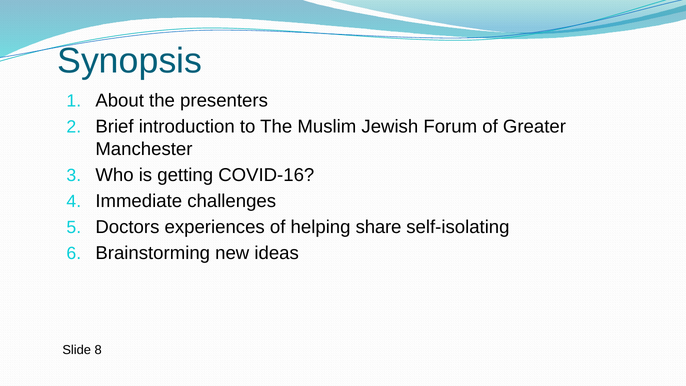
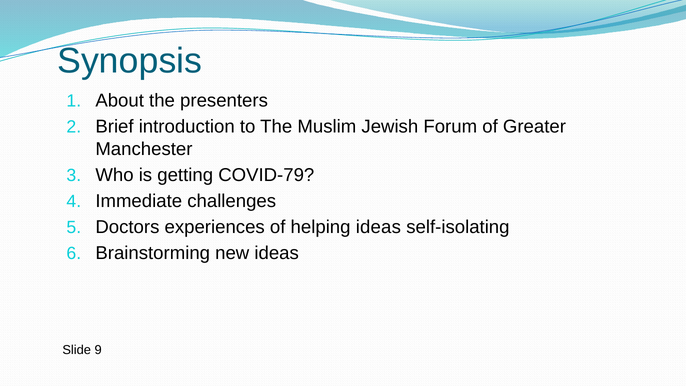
COVID-16: COVID-16 -> COVID-79
helping share: share -> ideas
8: 8 -> 9
